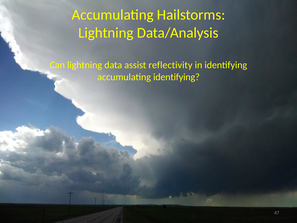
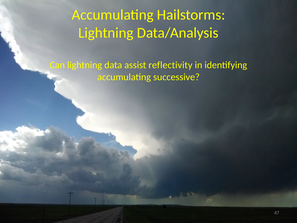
accumulating identifying: identifying -> successive
